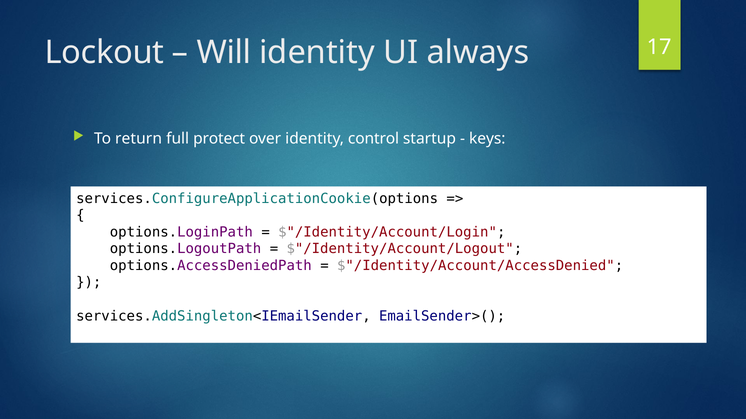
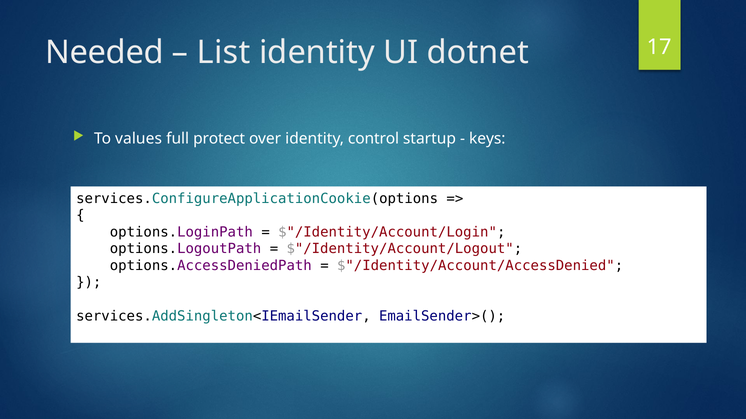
Lockout: Lockout -> Needed
Will: Will -> List
always: always -> dotnet
return: return -> values
